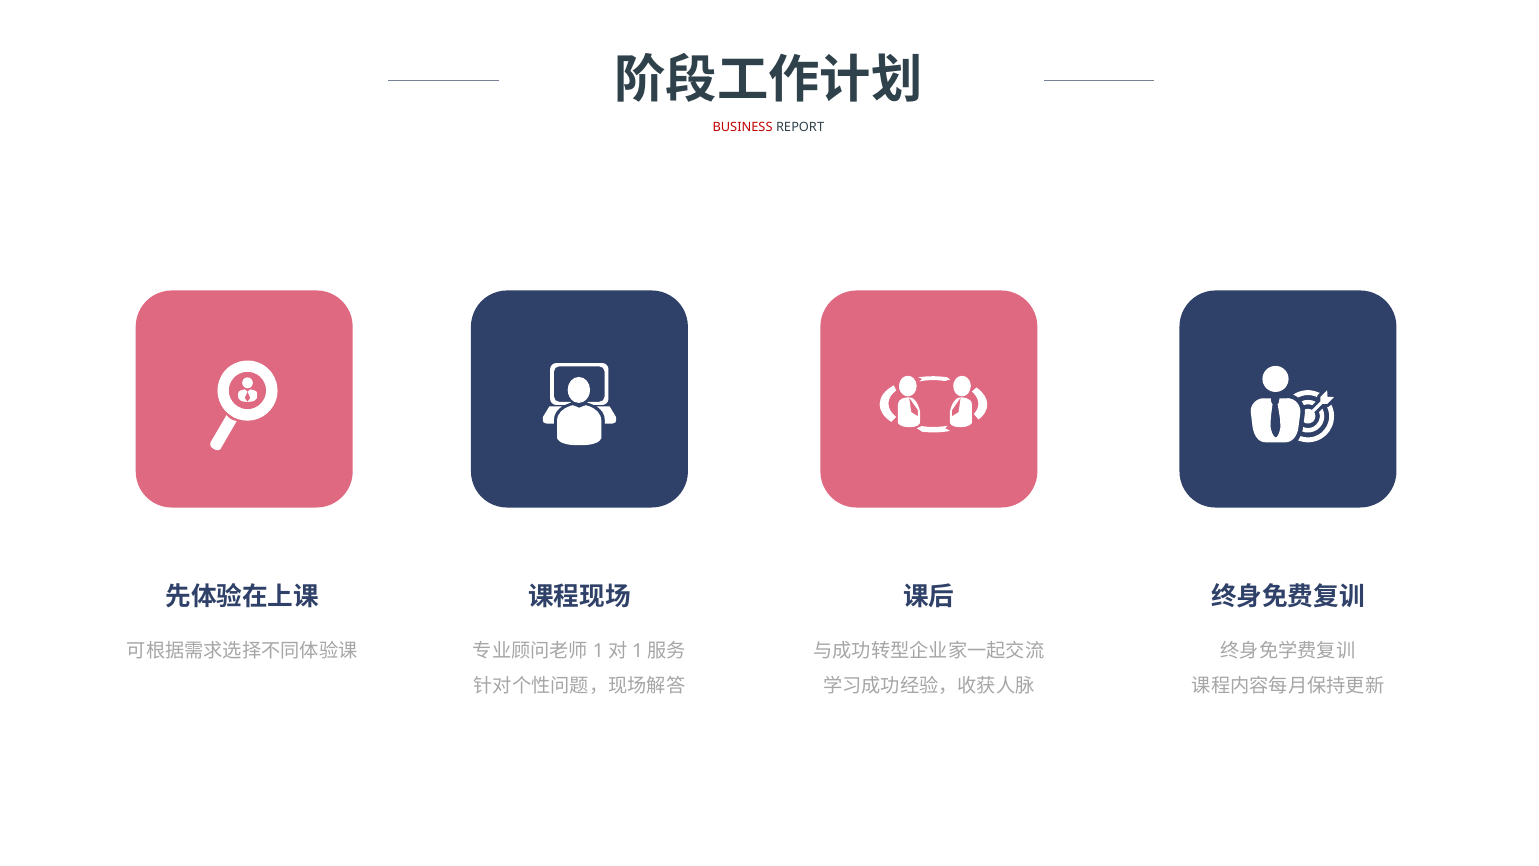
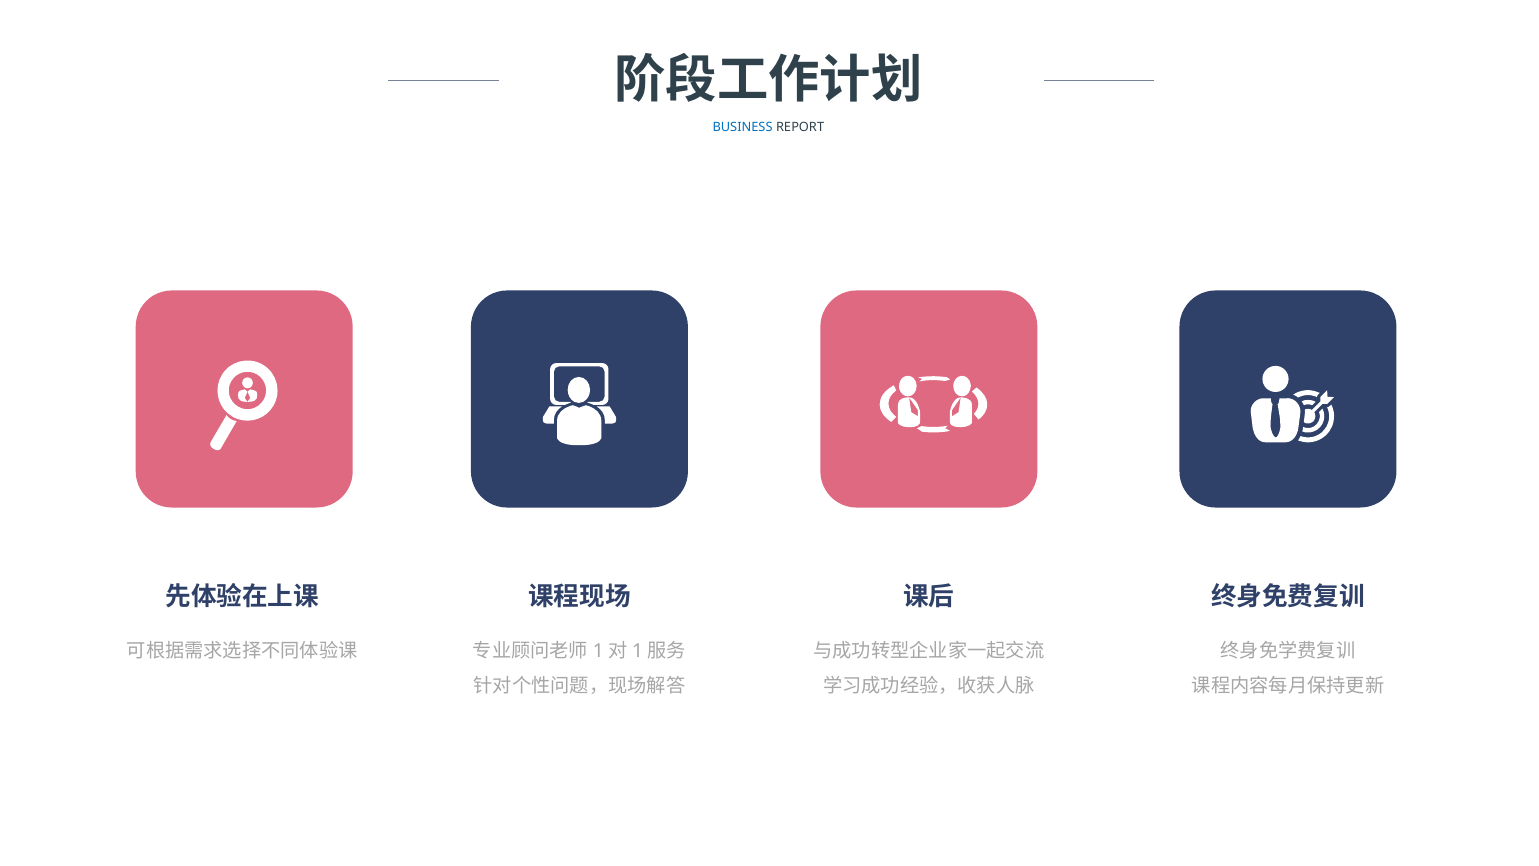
BUSINESS colour: red -> blue
